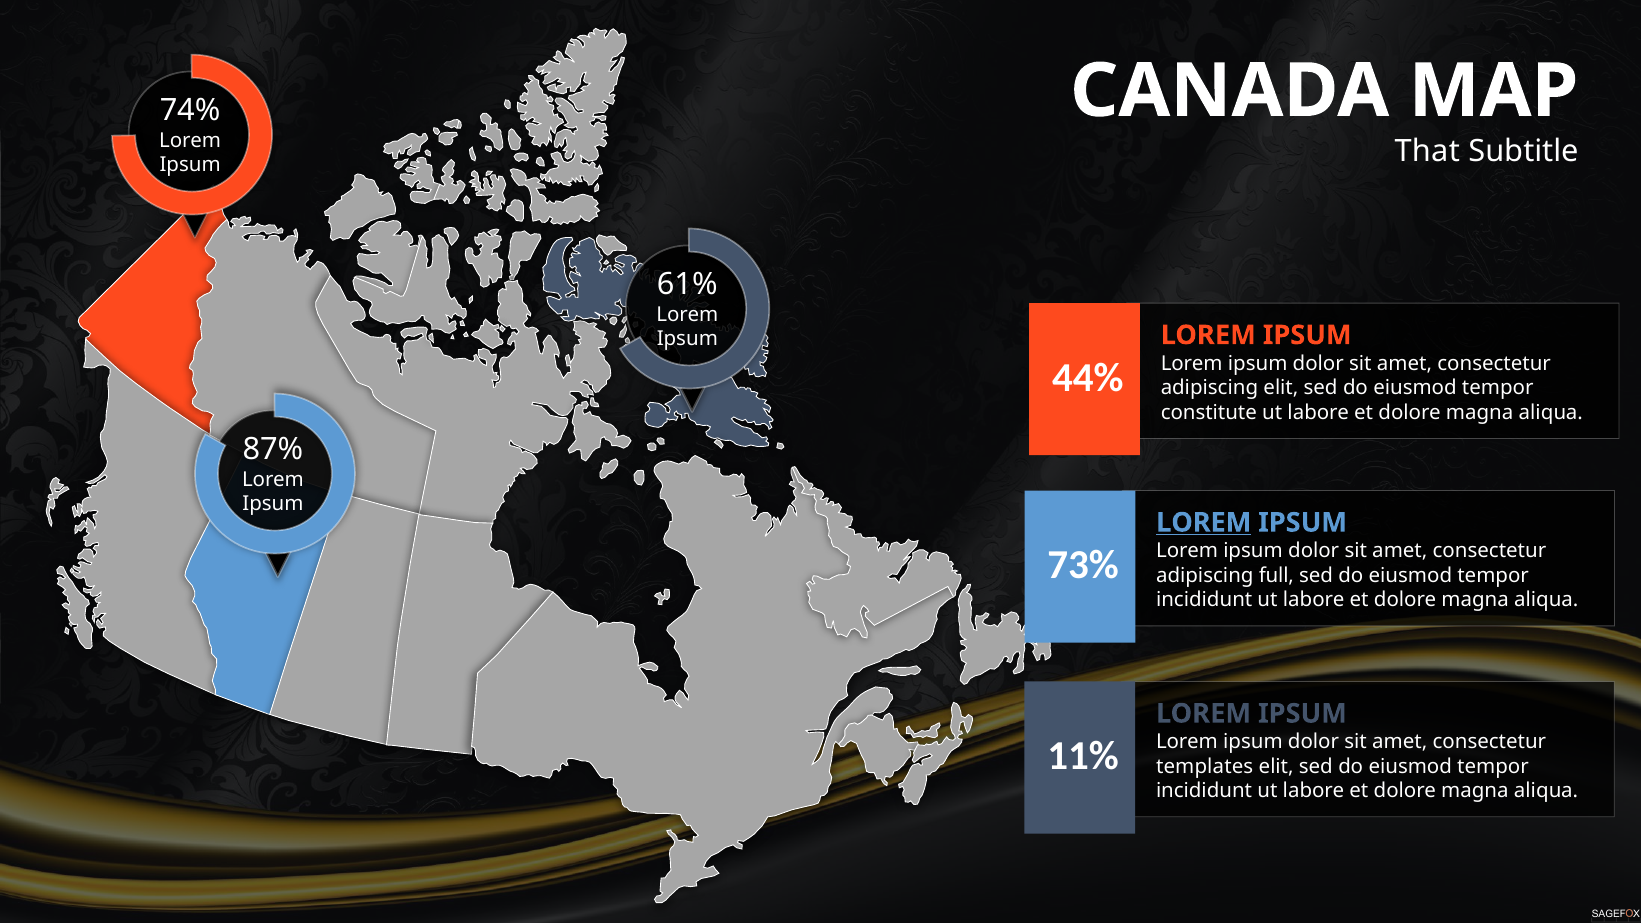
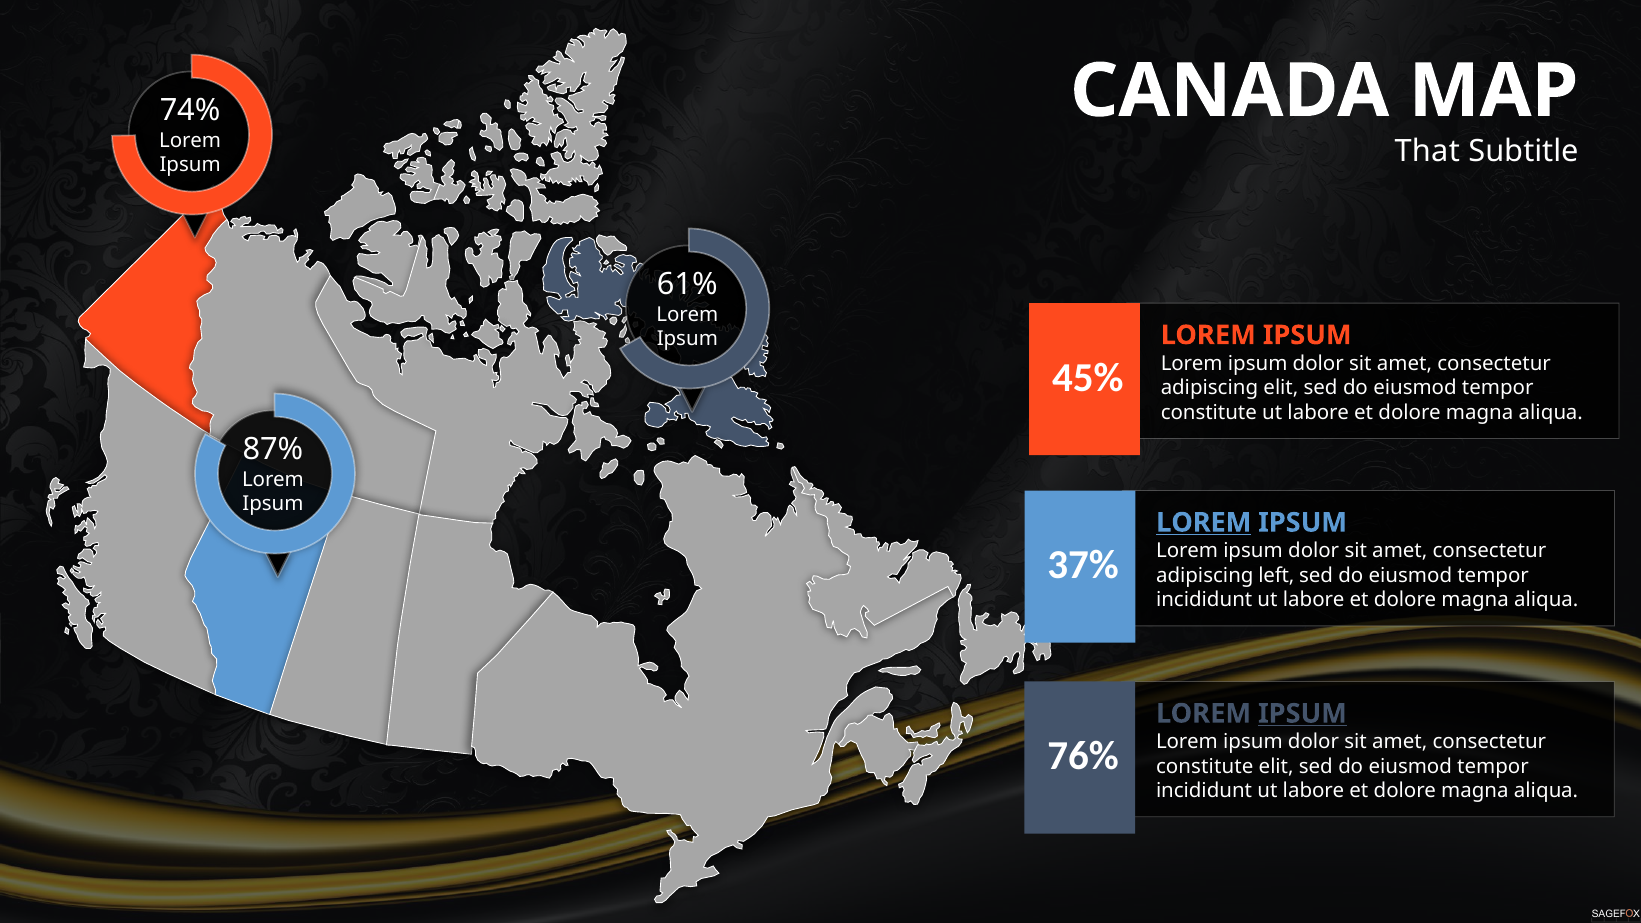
44%: 44% -> 45%
73%: 73% -> 37%
full: full -> left
IPSUM at (1302, 714) underline: none -> present
11%: 11% -> 76%
templates at (1205, 766): templates -> constitute
